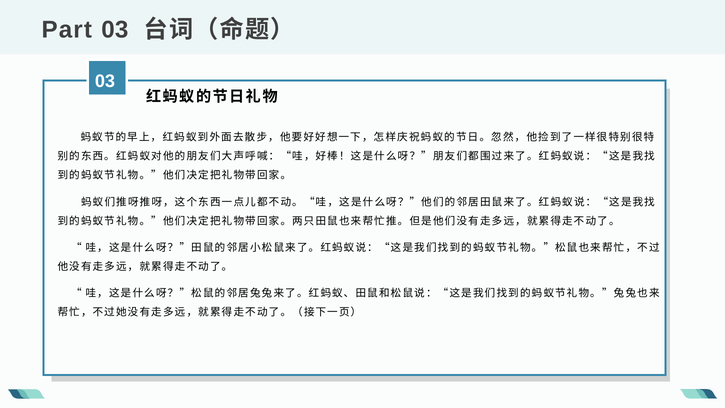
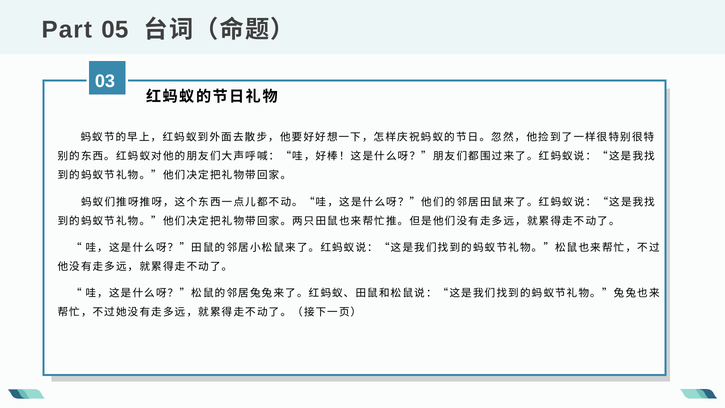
Part 03: 03 -> 05
